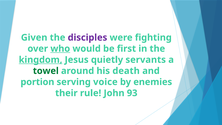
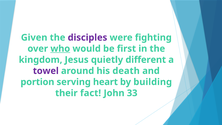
kingdom underline: present -> none
servants: servants -> different
towel colour: green -> purple
voice: voice -> heart
enemies: enemies -> building
rule: rule -> fact
93: 93 -> 33
